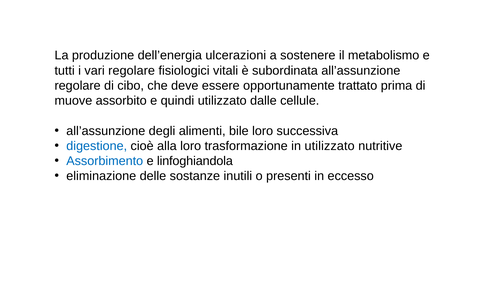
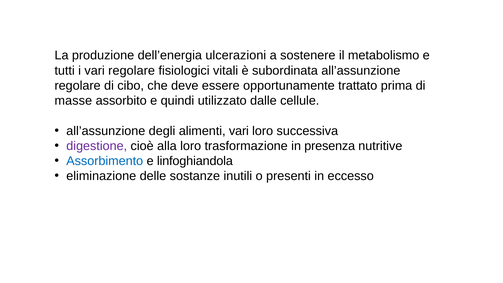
muove: muove -> masse
alimenti bile: bile -> vari
digestione colour: blue -> purple
in utilizzato: utilizzato -> presenza
